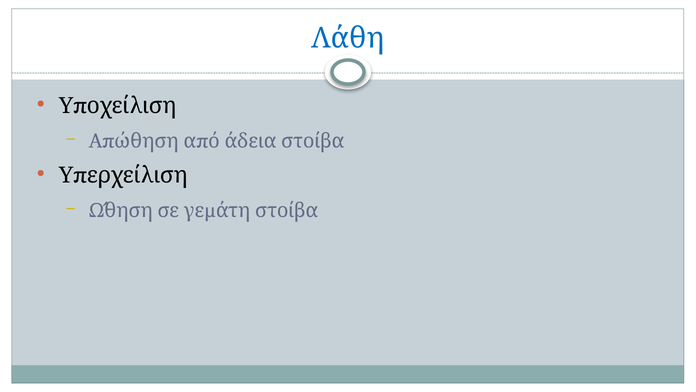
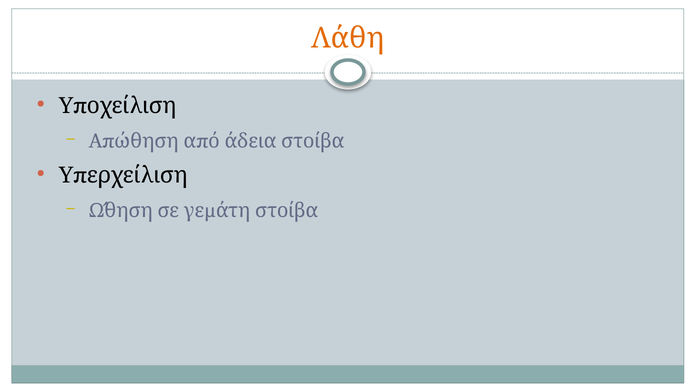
Λάθη colour: blue -> orange
